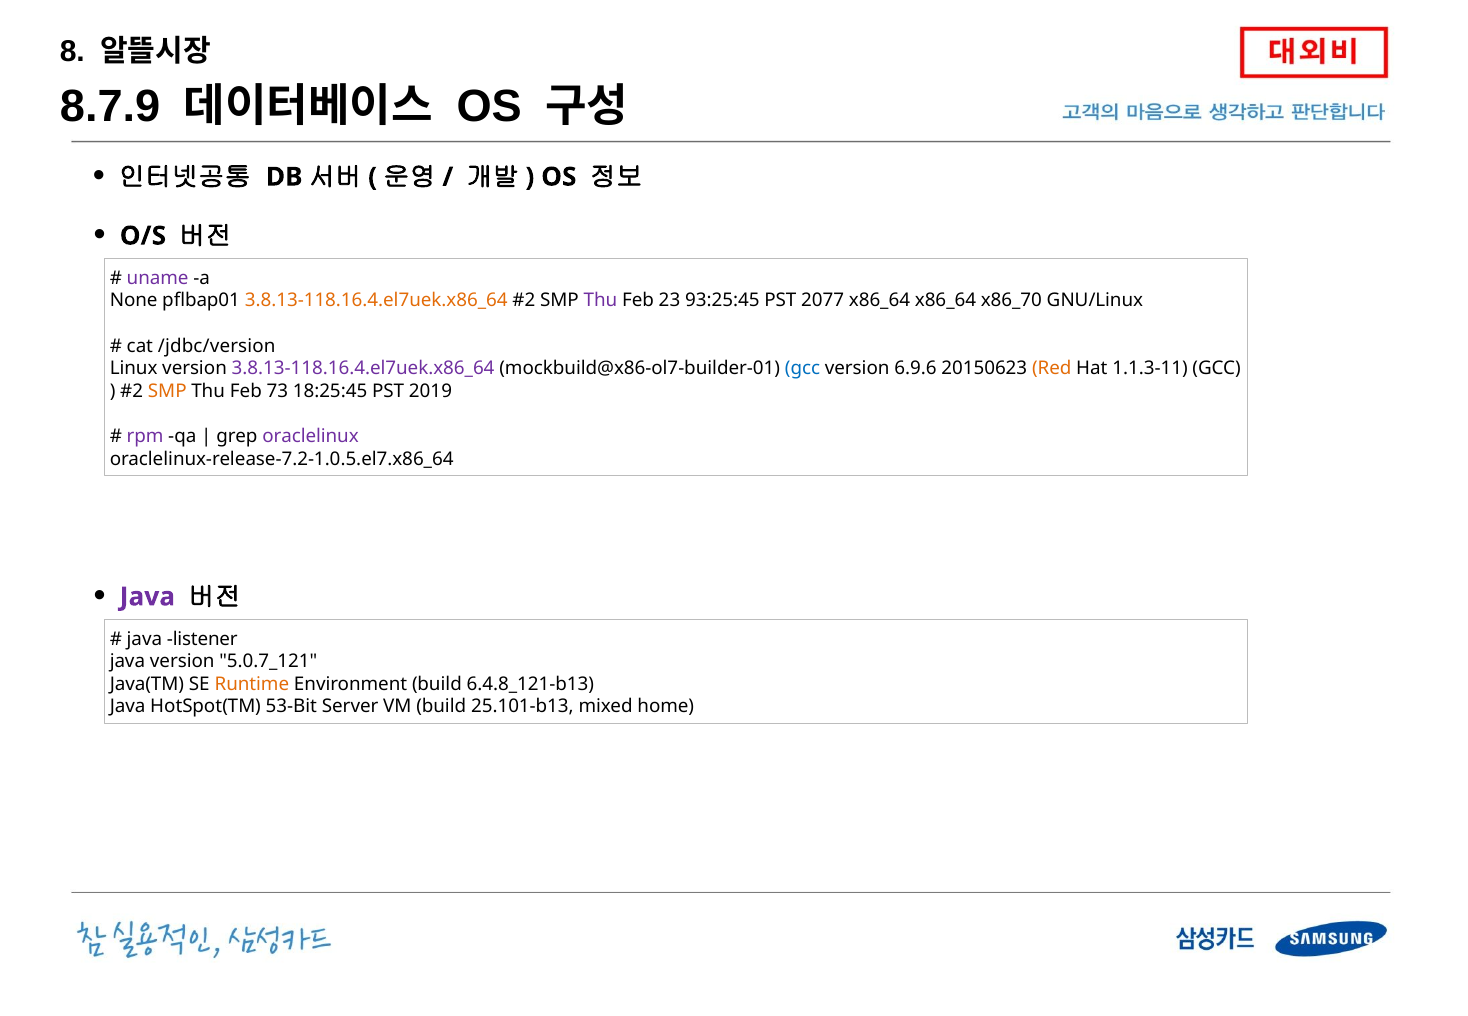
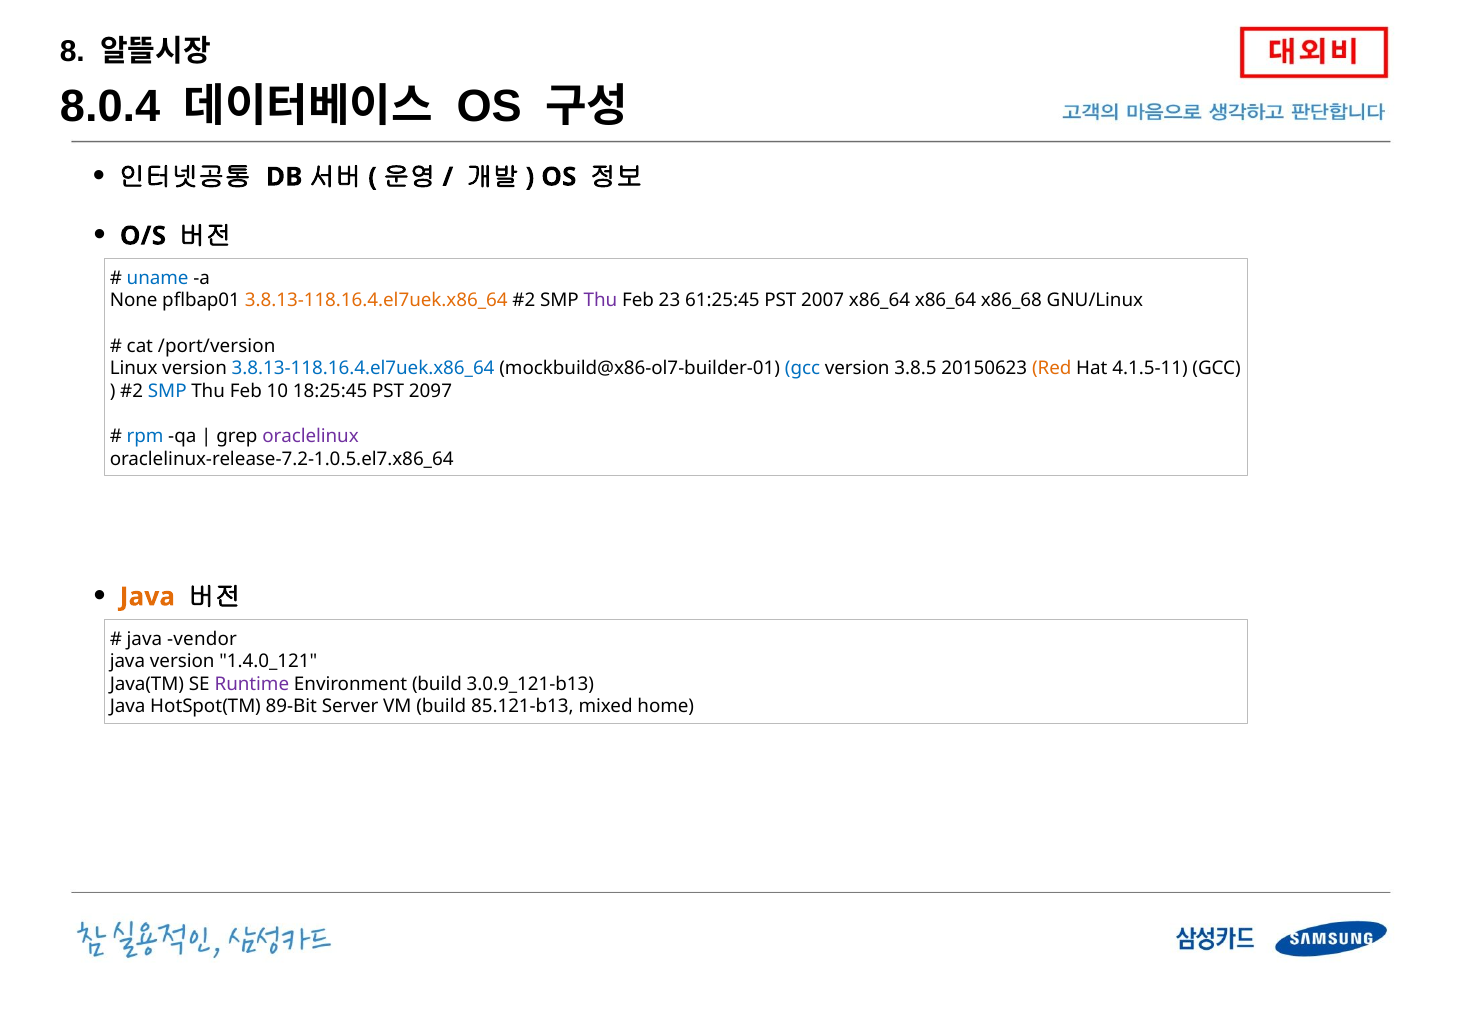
8.7.9: 8.7.9 -> 8.0.4
uname colour: purple -> blue
93:25:45: 93:25:45 -> 61:25:45
2077: 2077 -> 2007
x86_70: x86_70 -> x86_68
/jdbc/version: /jdbc/version -> /port/version
3.8.13-118.16.4.el7uek.x86_64 at (363, 369) colour: purple -> blue
6.9.6: 6.9.6 -> 3.8.5
1.1.3-11: 1.1.3-11 -> 4.1.5-11
SMP at (167, 391) colour: orange -> blue
73: 73 -> 10
2019: 2019 -> 2097
rpm colour: purple -> blue
Java at (147, 597) colour: purple -> orange
listener: listener -> vendor
5.0.7_121: 5.0.7_121 -> 1.4.0_121
Runtime colour: orange -> purple
6.4.8_121-b13: 6.4.8_121-b13 -> 3.0.9_121-b13
53-Bit: 53-Bit -> 89-Bit
25.101-b13: 25.101-b13 -> 85.121-b13
